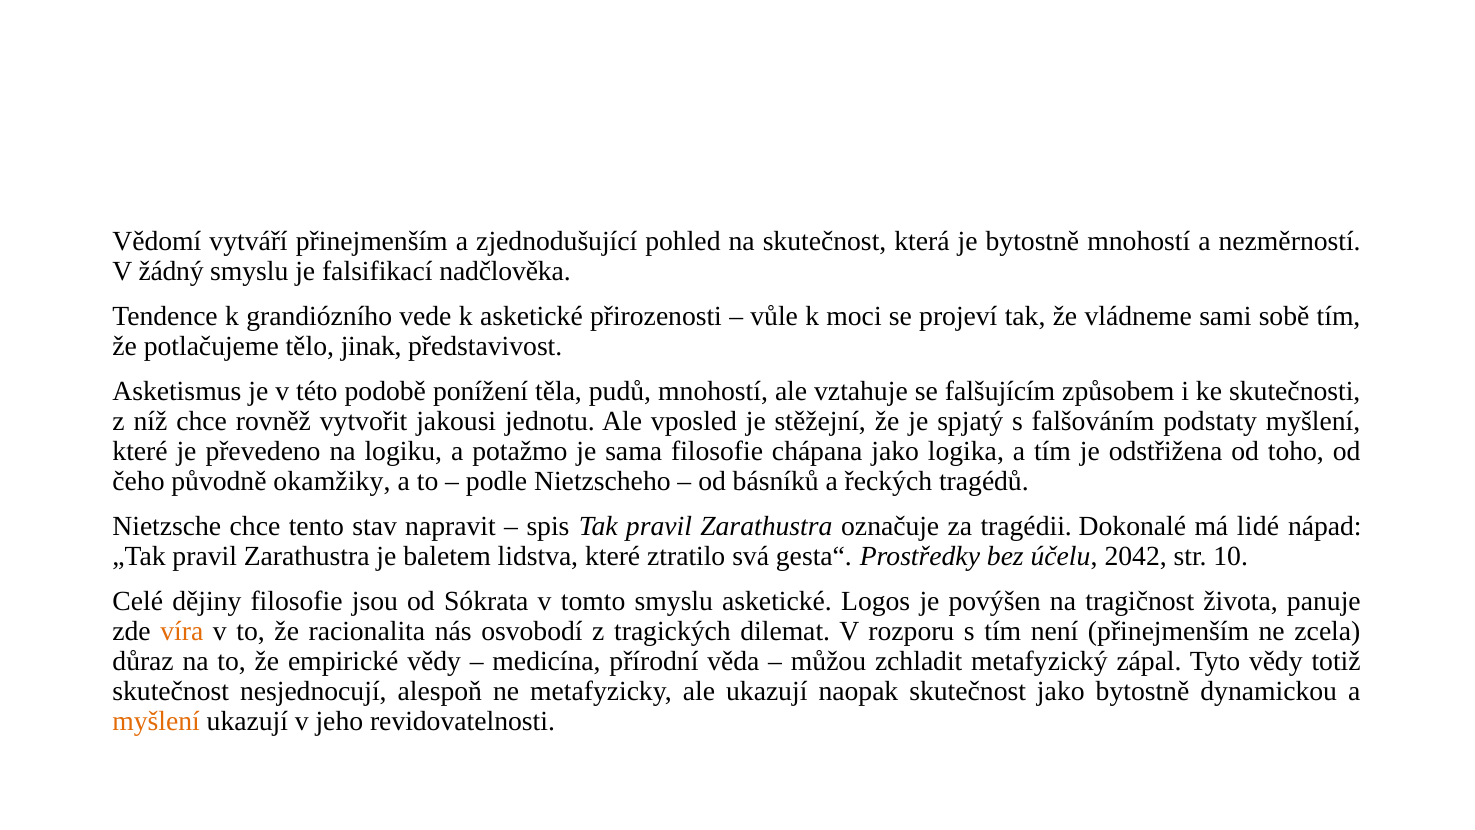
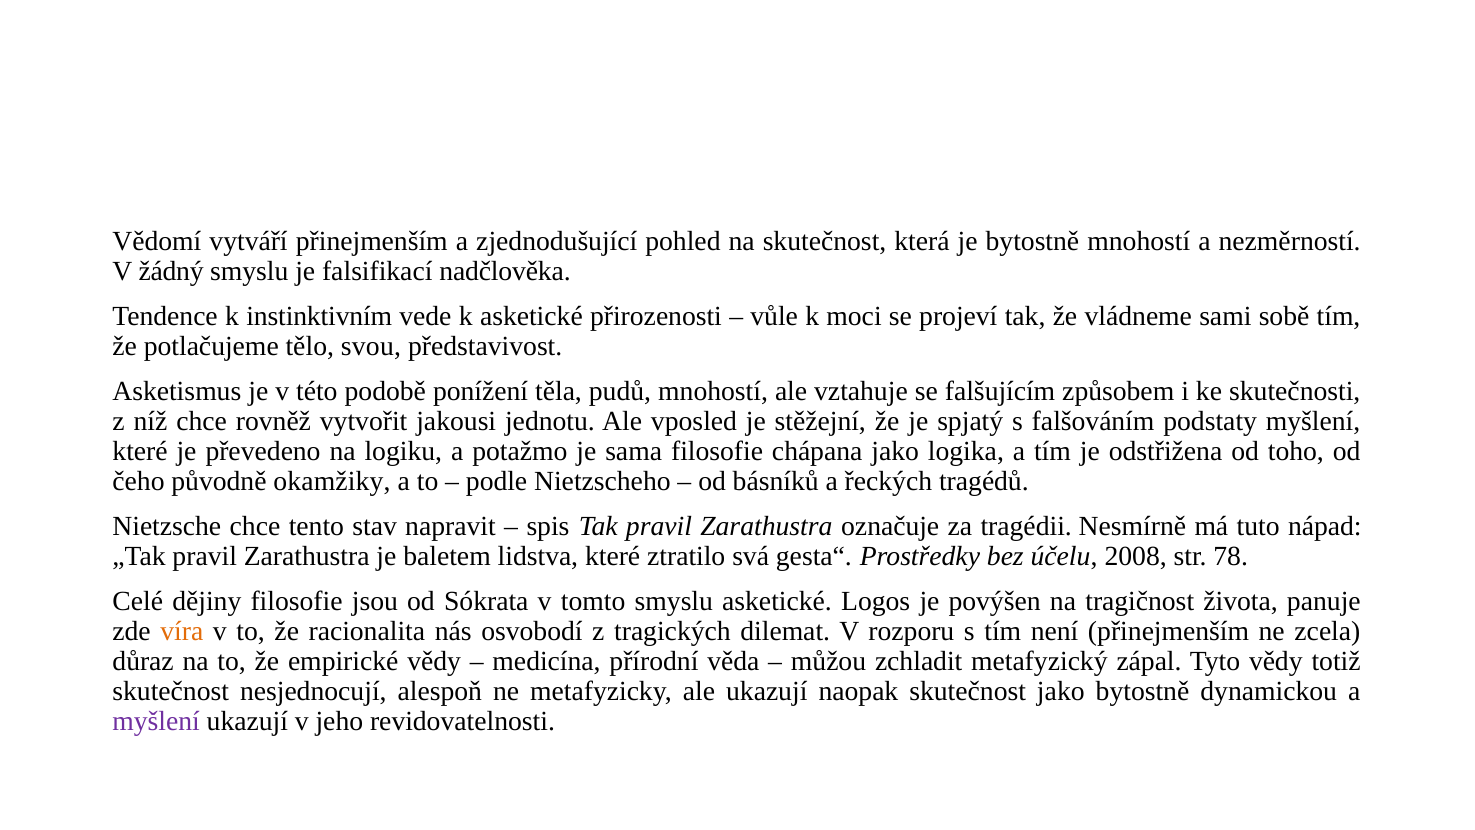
grandiózního: grandiózního -> instinktivním
jinak: jinak -> svou
Dokonalé: Dokonalé -> Nesmírně
lidé: lidé -> tuto
2042: 2042 -> 2008
10: 10 -> 78
myšlení at (156, 721) colour: orange -> purple
